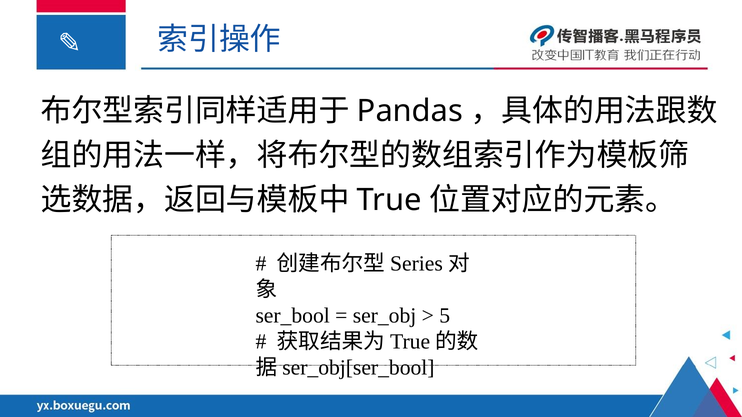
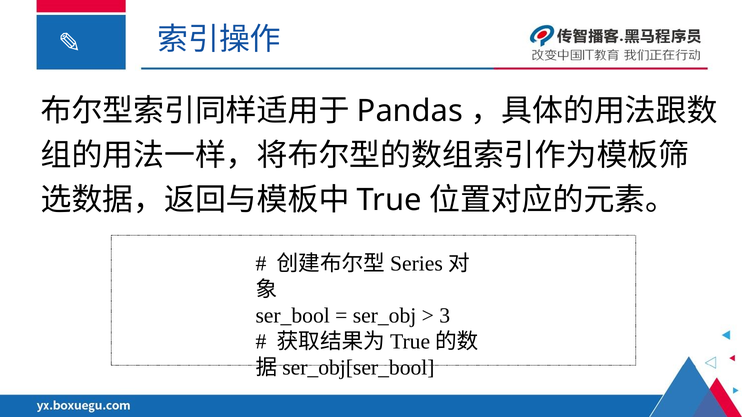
5: 5 -> 3
